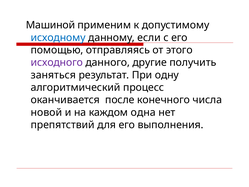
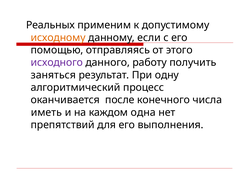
Машиной: Машиной -> Реальных
исходному colour: blue -> orange
другие: другие -> работу
новой: новой -> иметь
